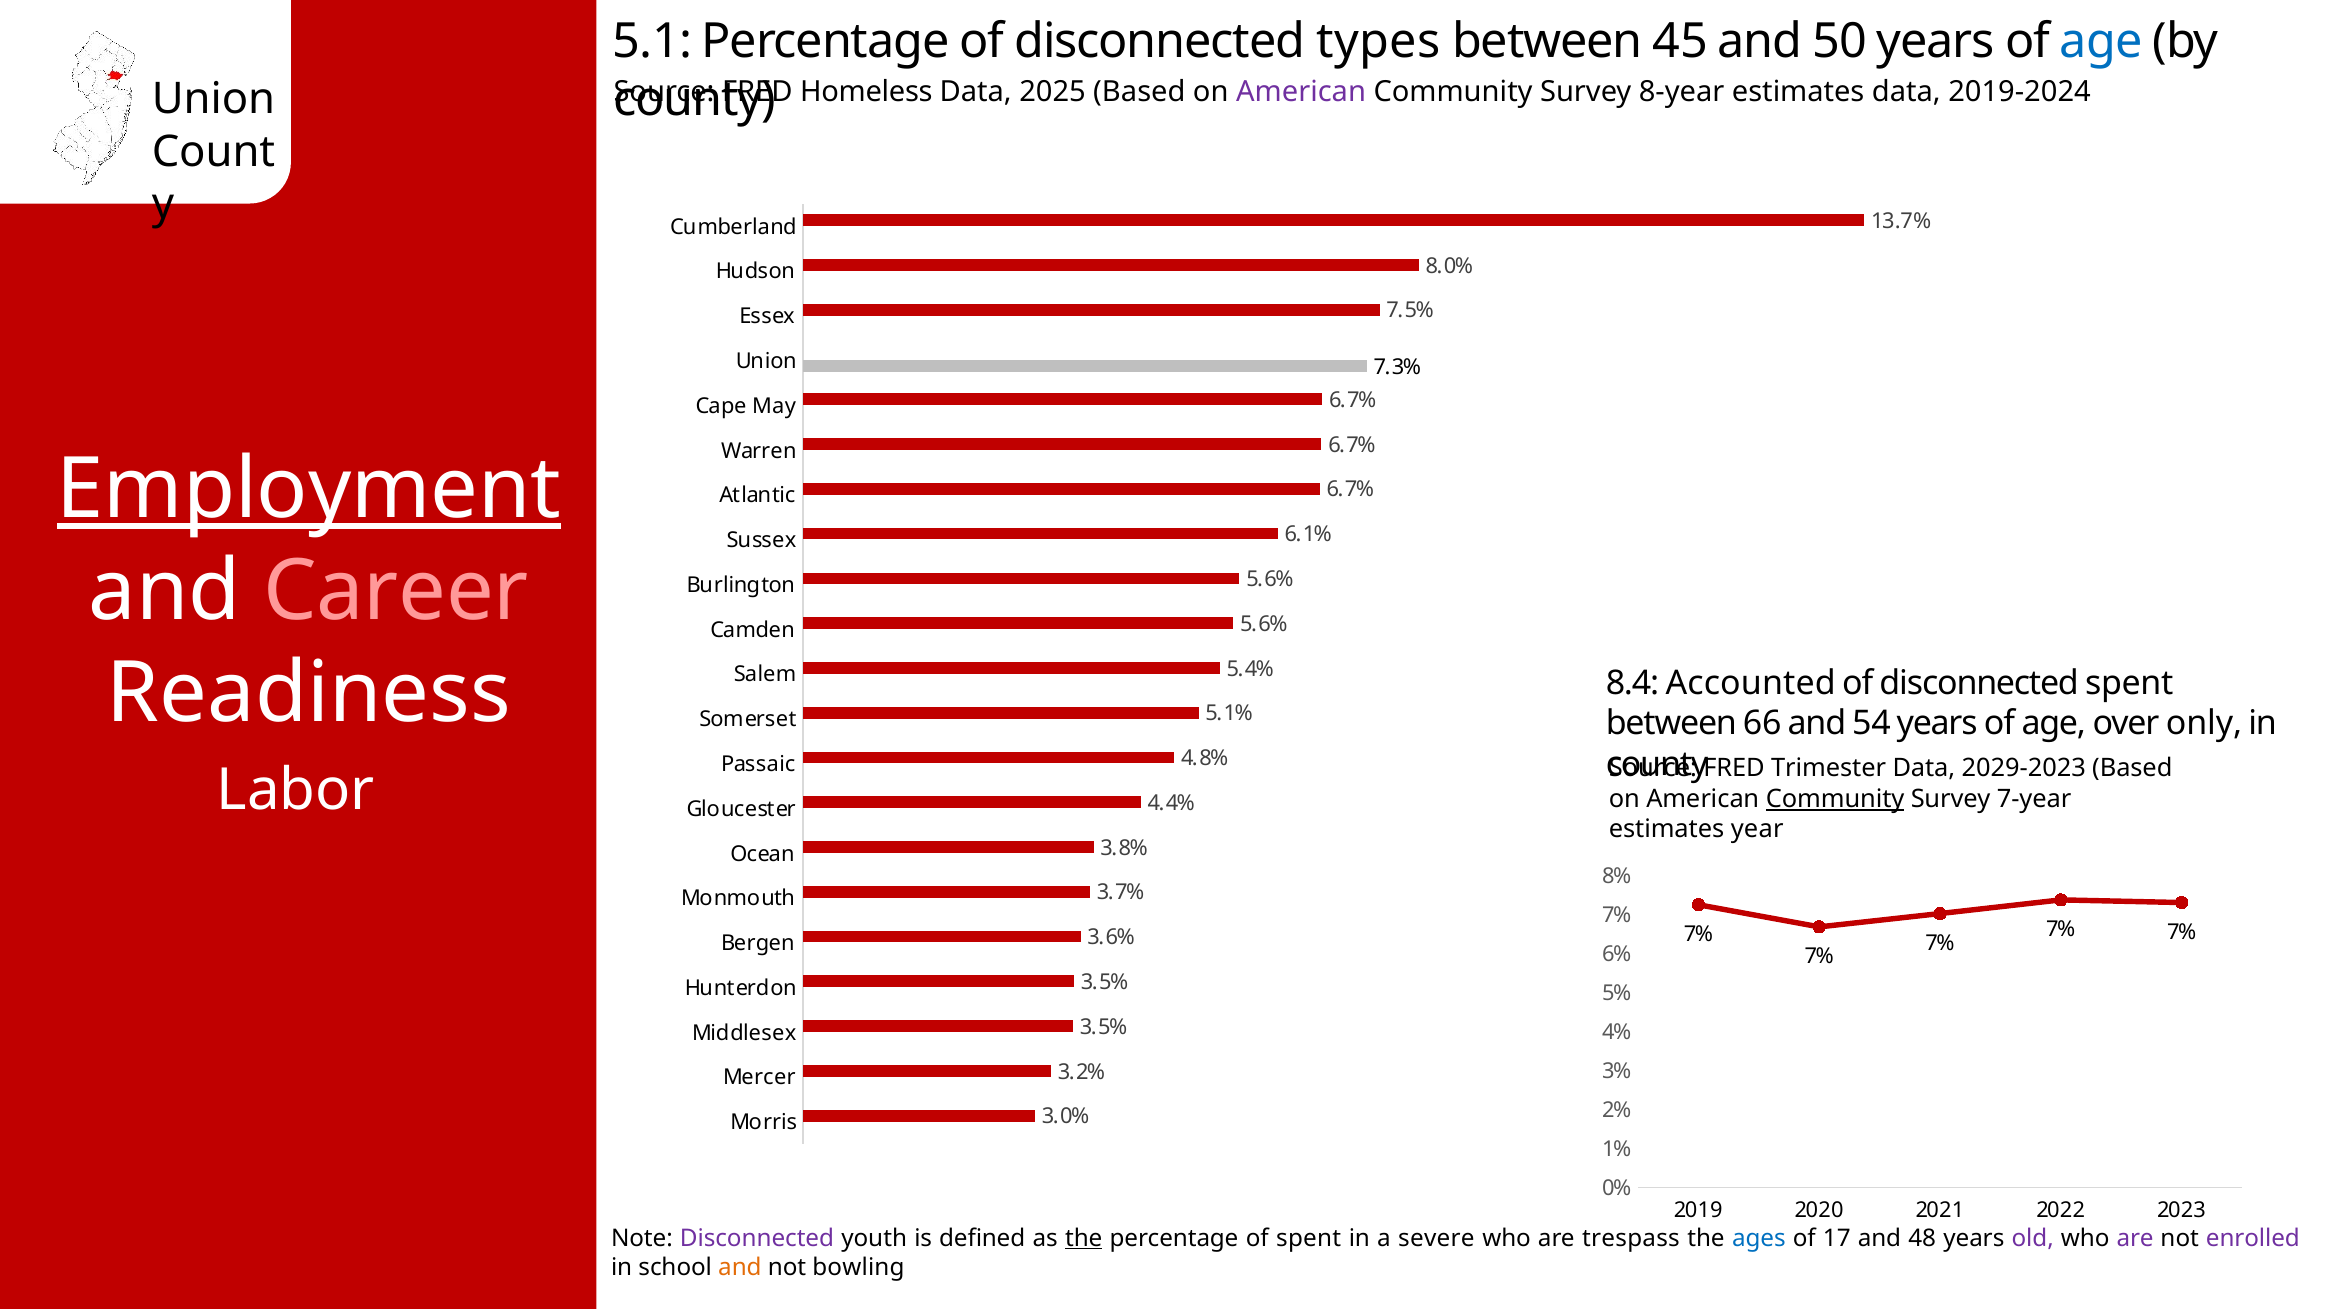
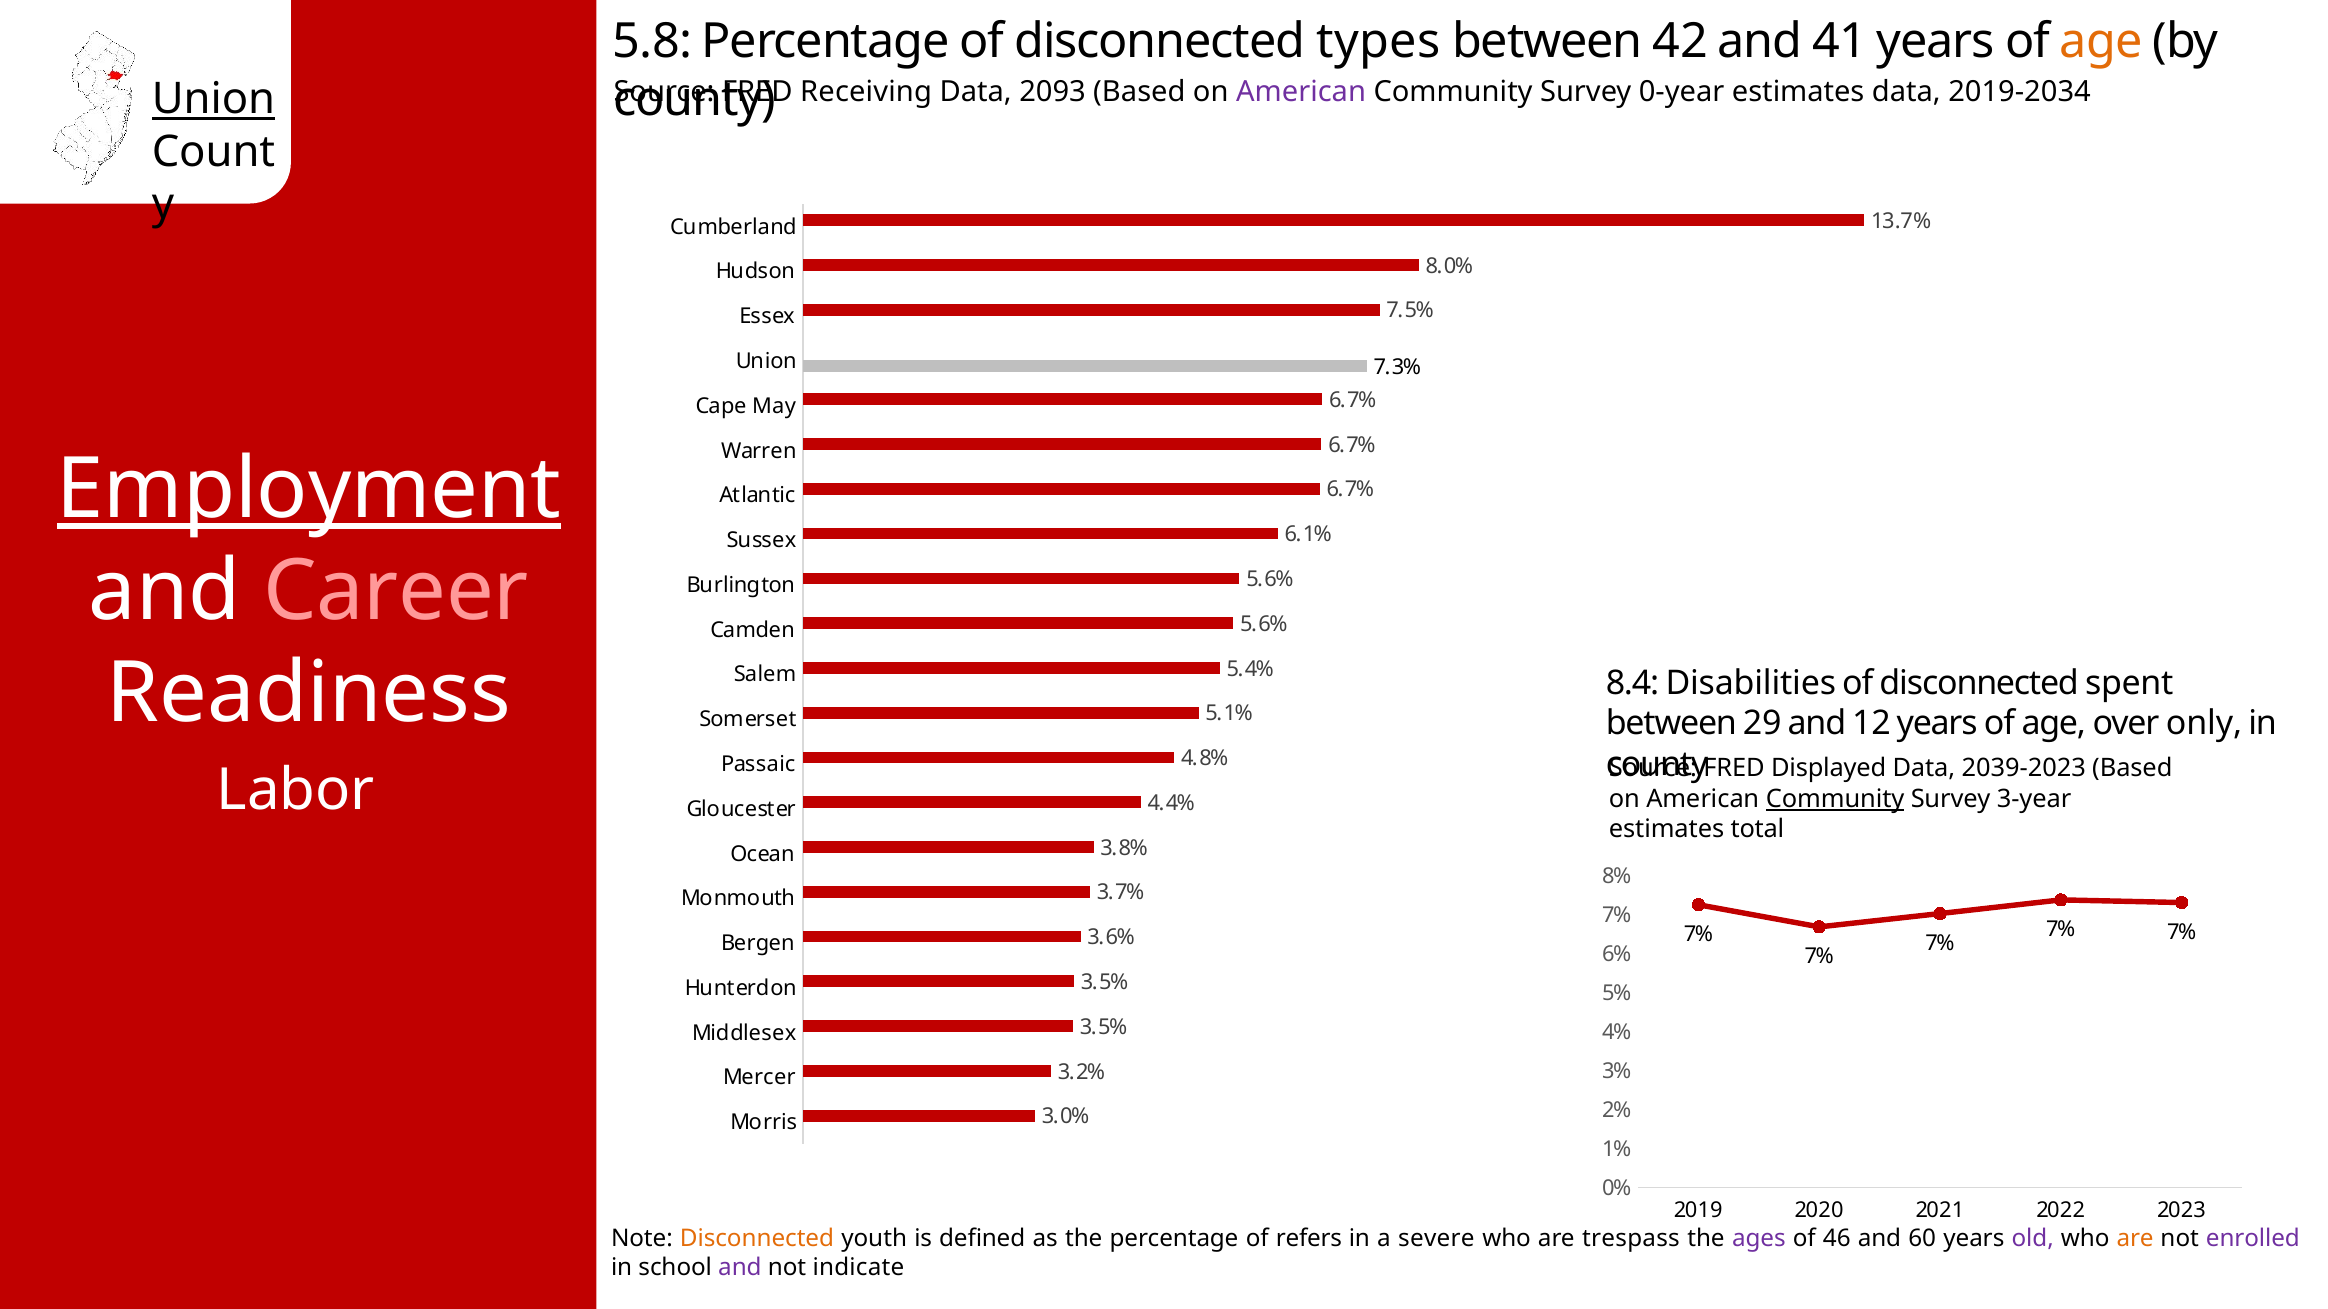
5.1: 5.1 -> 5.8
45: 45 -> 42
50: 50 -> 41
age at (2101, 41) colour: blue -> orange
Homeless: Homeless -> Receiving
2025: 2025 -> 2093
8-year: 8-year -> 0-year
2019-2024: 2019-2024 -> 2019-2034
Union at (213, 99) underline: none -> present
Accounted: Accounted -> Disabilities
66: 66 -> 29
54: 54 -> 12
Trimester: Trimester -> Displayed
2029-2023: 2029-2023 -> 2039-2023
7-year: 7-year -> 3-year
year: year -> total
Disconnected at (757, 1239) colour: purple -> orange
the at (1084, 1239) underline: present -> none
of spent: spent -> refers
ages colour: blue -> purple
17: 17 -> 46
48: 48 -> 60
are at (2135, 1239) colour: purple -> orange
and at (740, 1268) colour: orange -> purple
bowling: bowling -> indicate
